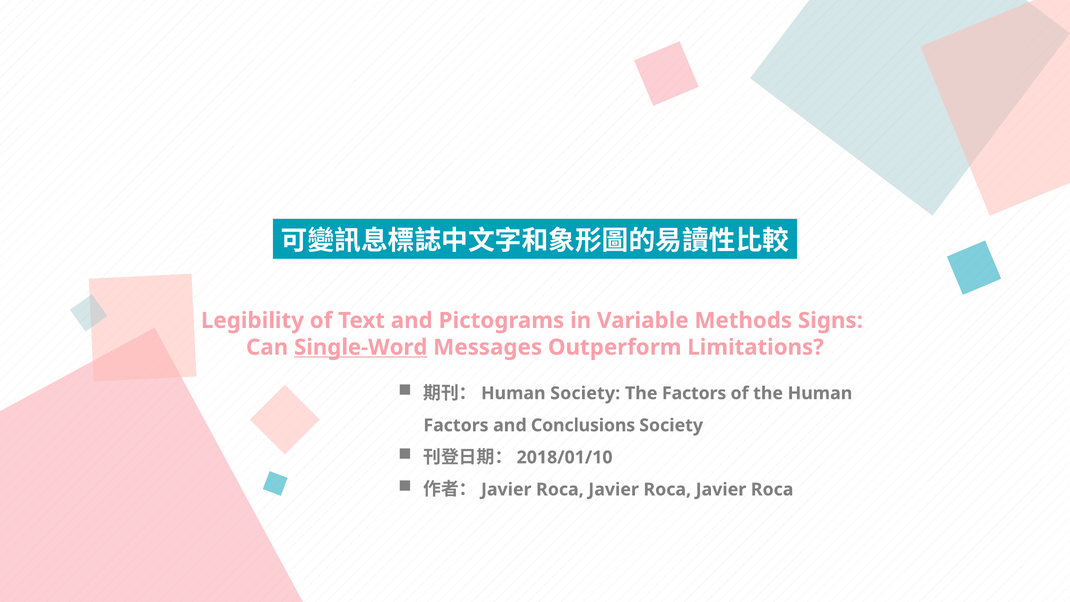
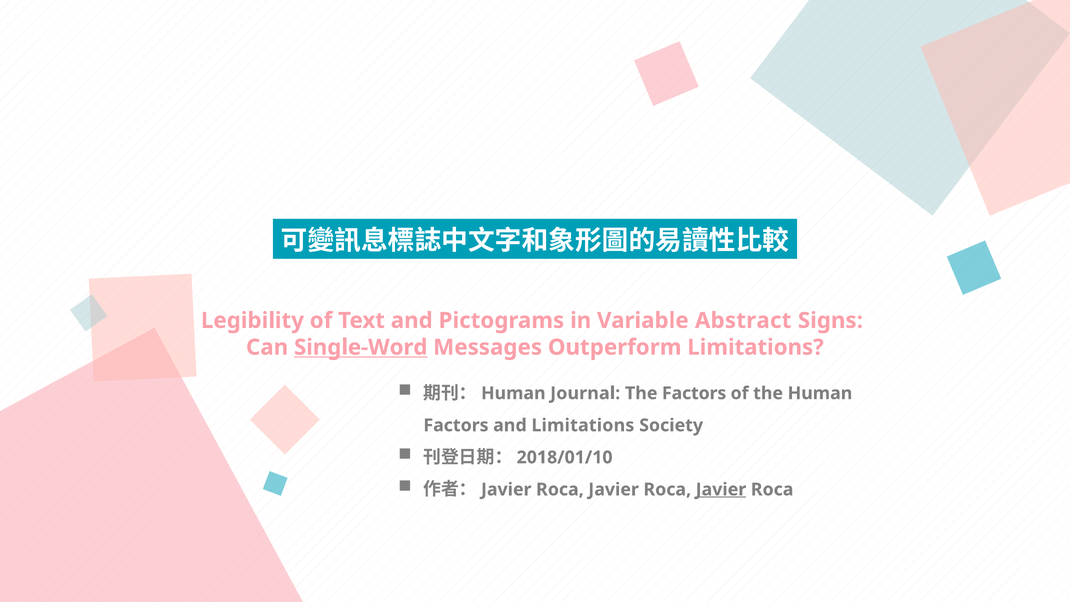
Methods: Methods -> Abstract
Human Society: Society -> Journal
and Conclusions: Conclusions -> Limitations
Javier at (721, 489) underline: none -> present
